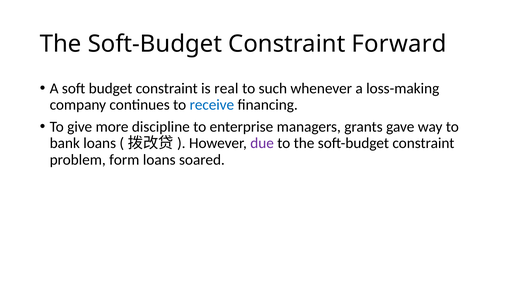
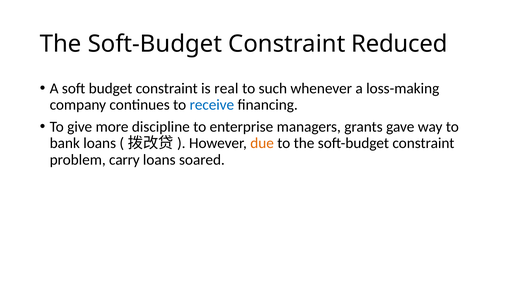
Forward: Forward -> Reduced
due colour: purple -> orange
form: form -> carry
